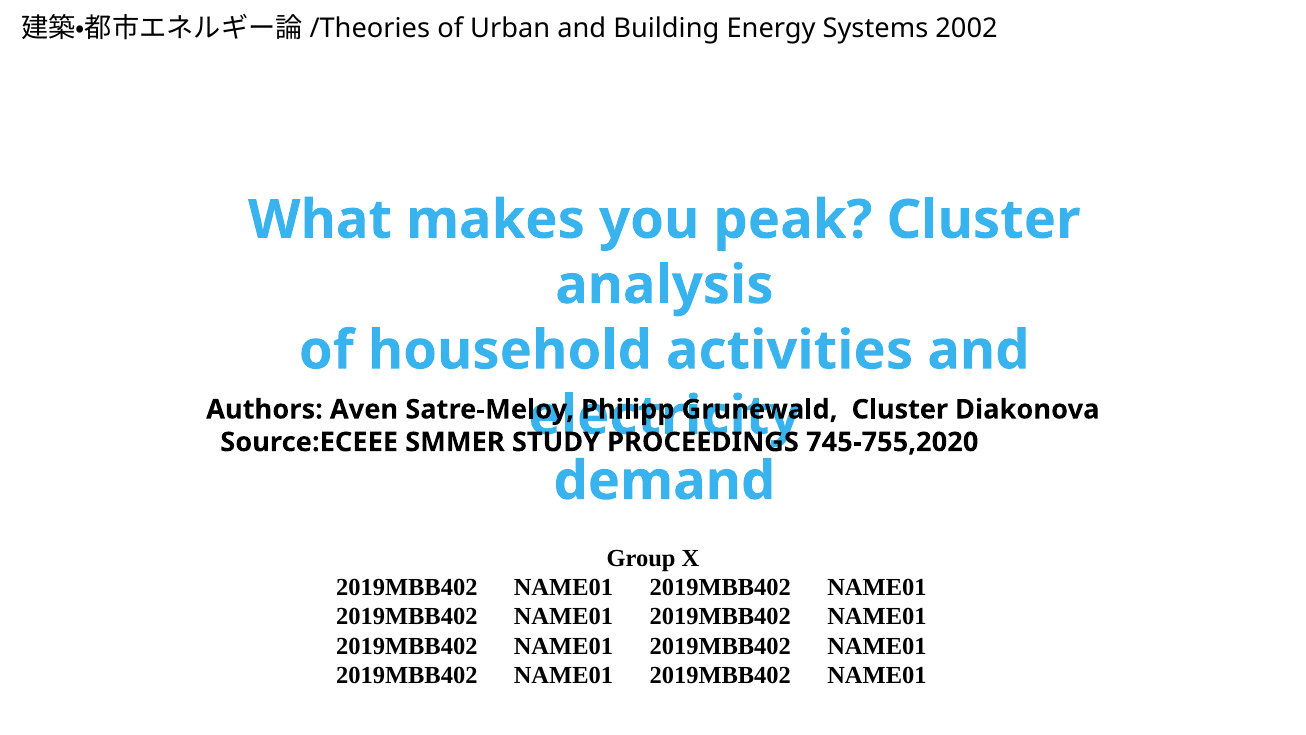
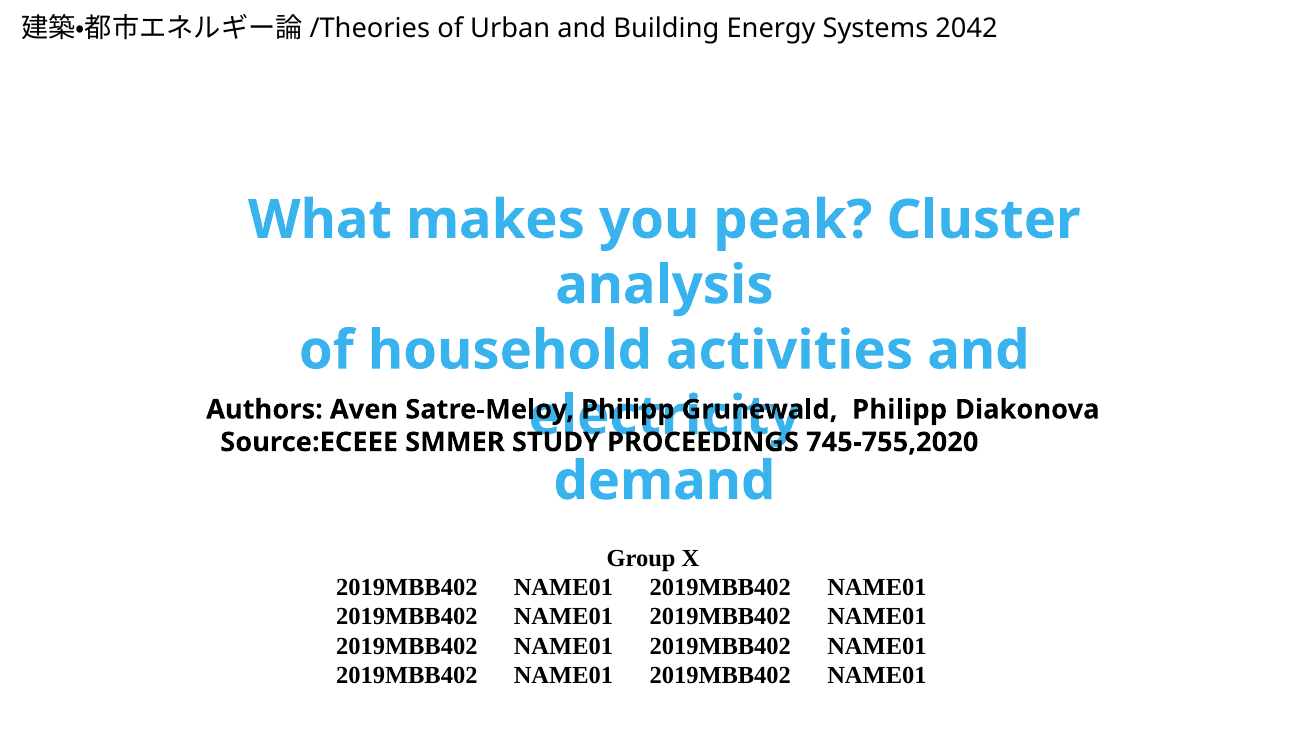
2002: 2002 -> 2042
Cluster at (900, 409): Cluster -> Philipp
